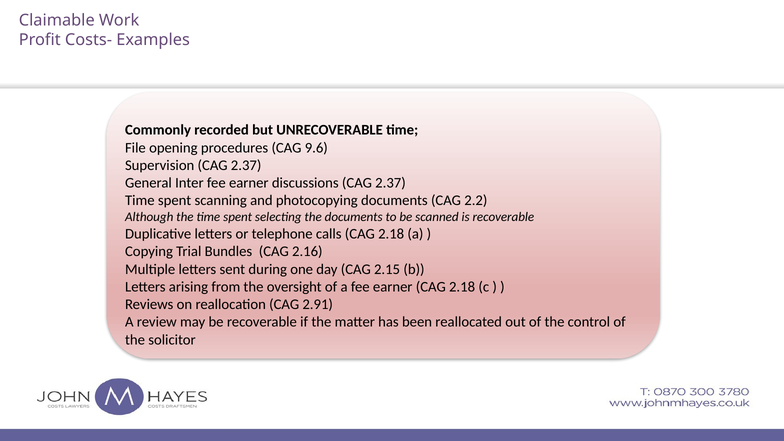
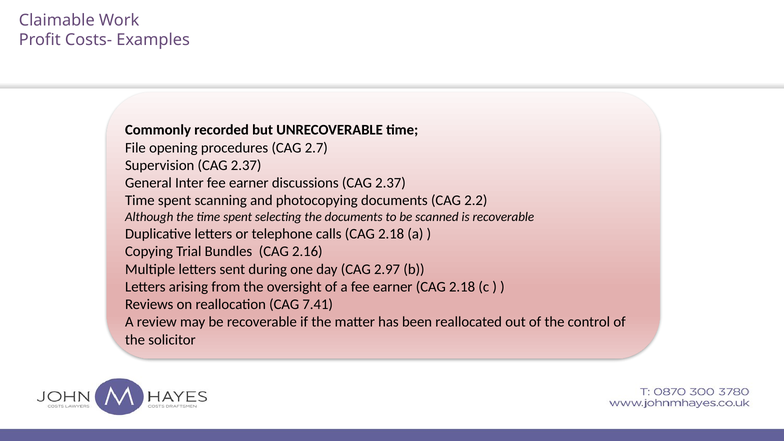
9.6: 9.6 -> 2.7
2.15: 2.15 -> 2.97
2.91: 2.91 -> 7.41
